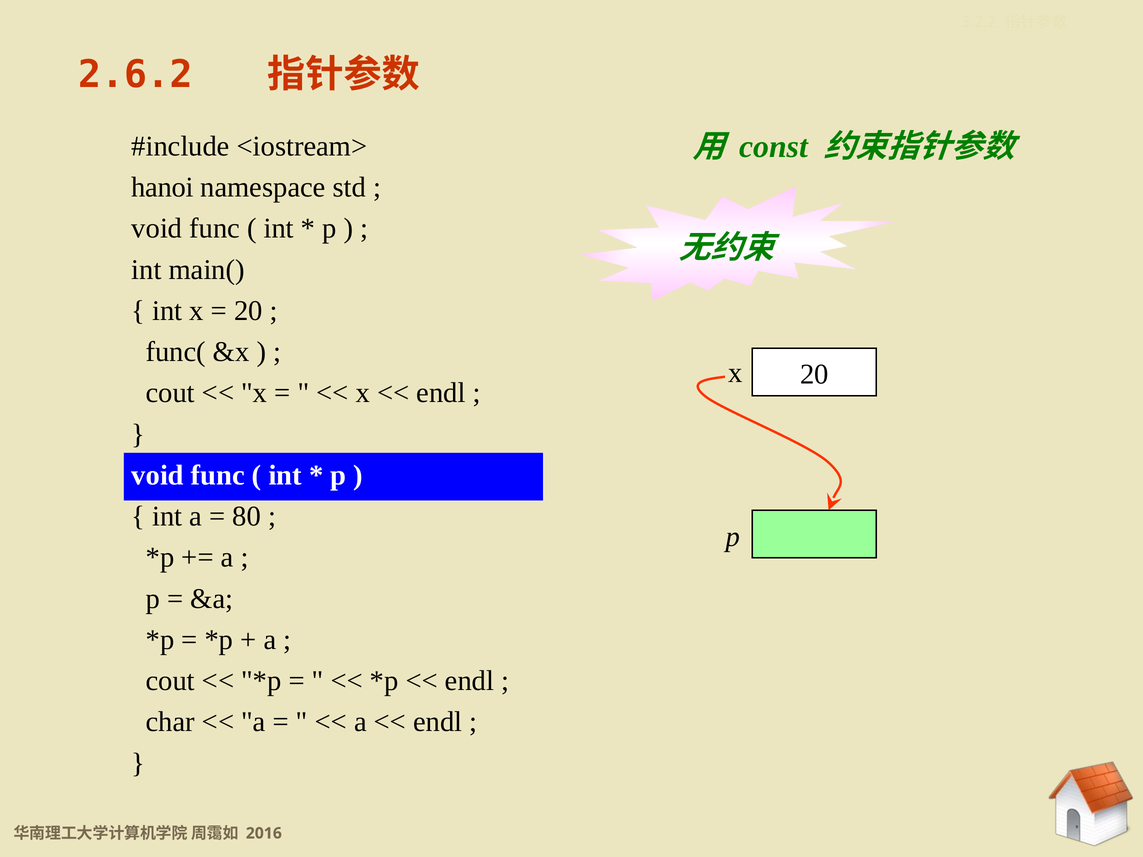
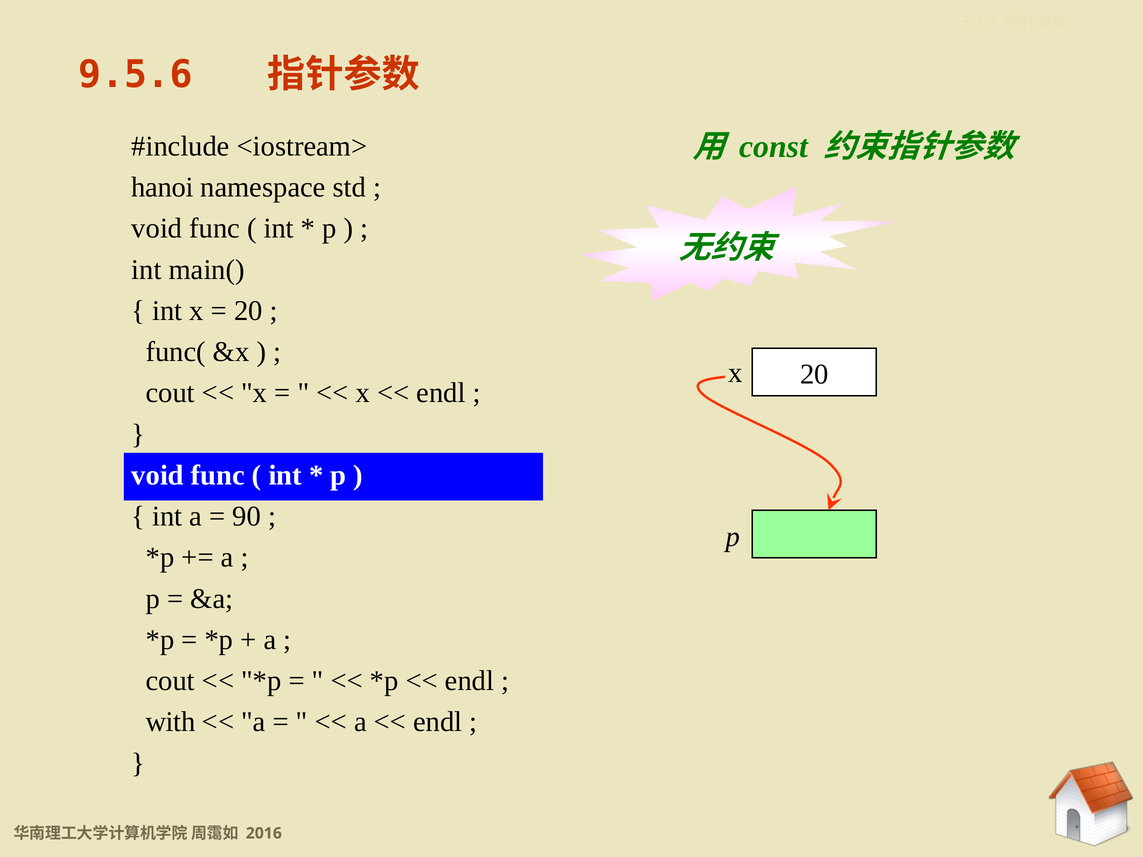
2.6.2: 2.6.2 -> 9.5.6
80: 80 -> 90
char: char -> with
